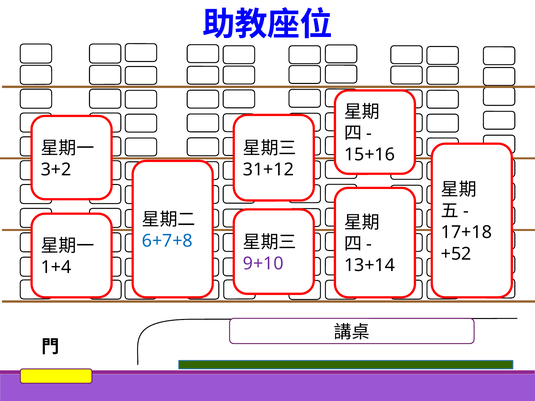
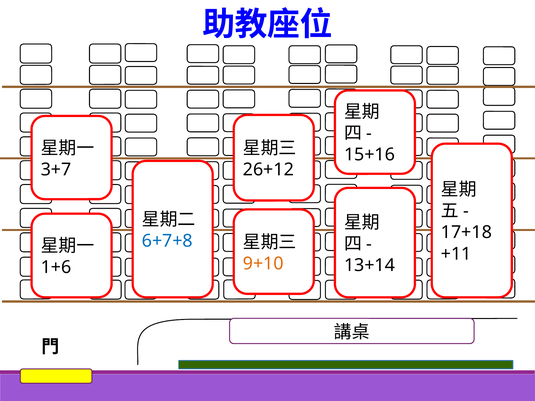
3+2: 3+2 -> 3+7
31+12: 31+12 -> 26+12
+52: +52 -> +11
9+10 colour: purple -> orange
1+4: 1+4 -> 1+6
